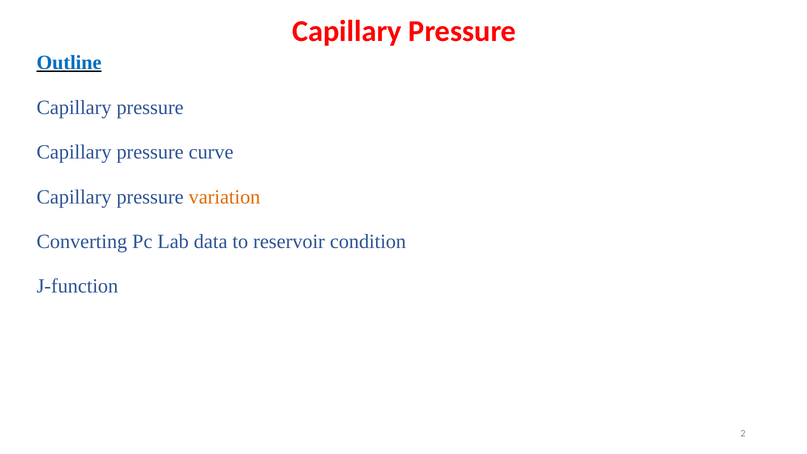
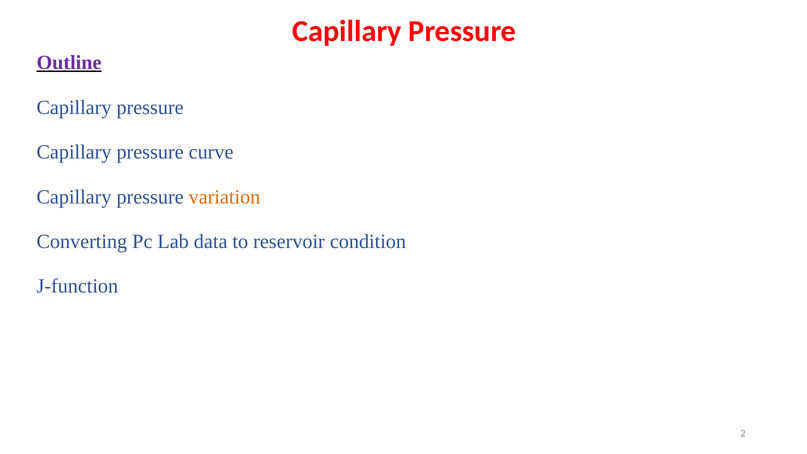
Outline colour: blue -> purple
